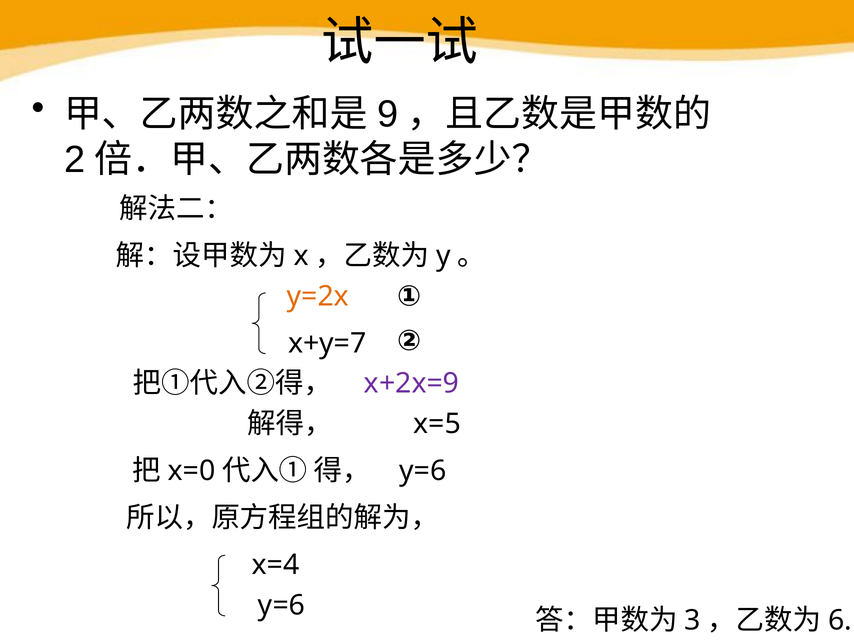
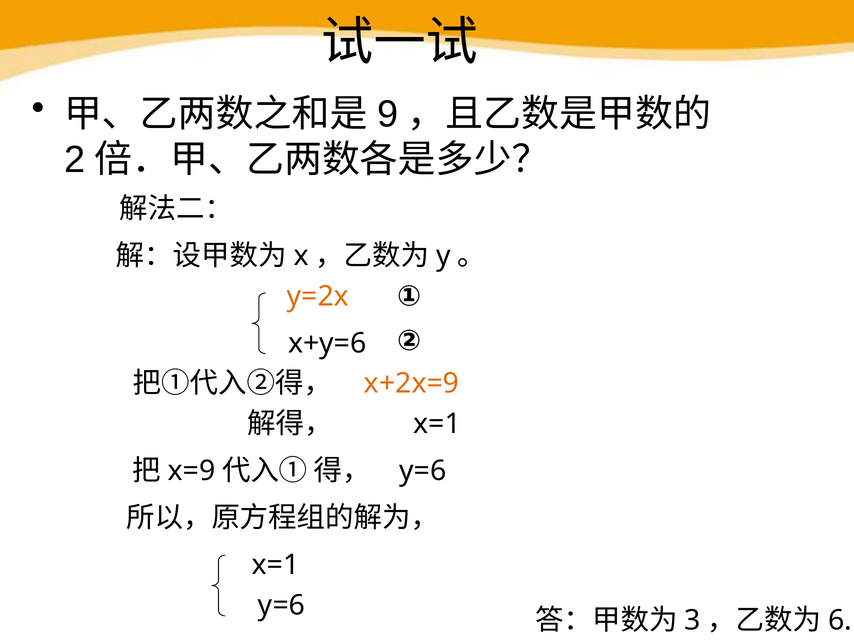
x+y=7: x+y=7 -> x+y=6
x+2x=9 colour: purple -> orange
x=5 at (437, 424): x=5 -> x=1
x=0: x=0 -> x=9
x=4 at (276, 565): x=4 -> x=1
